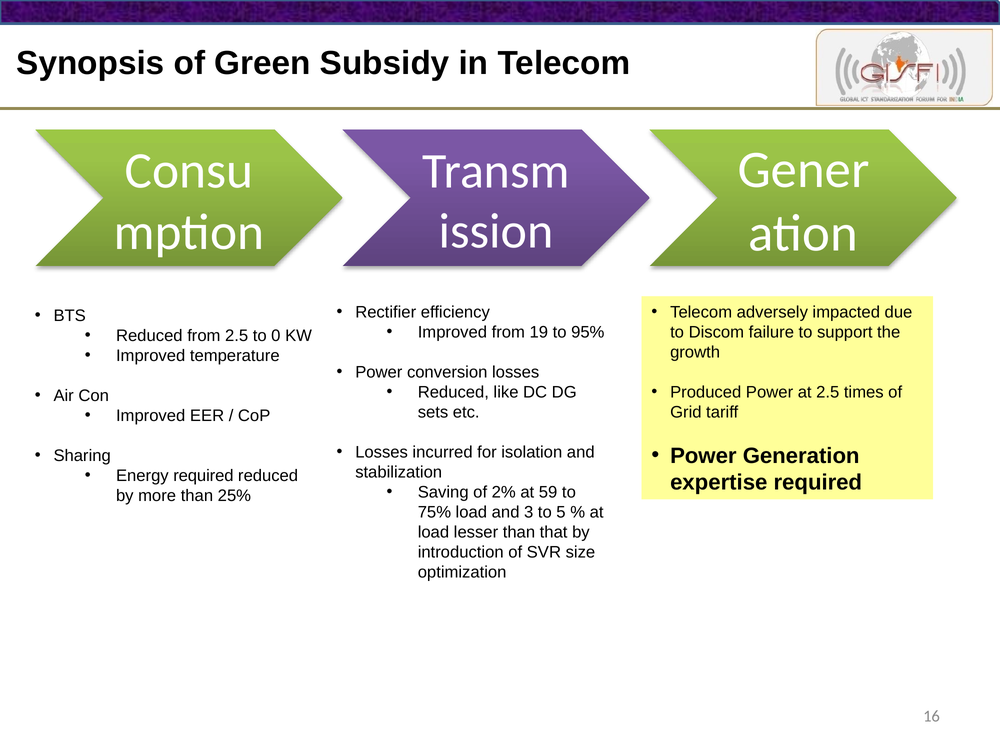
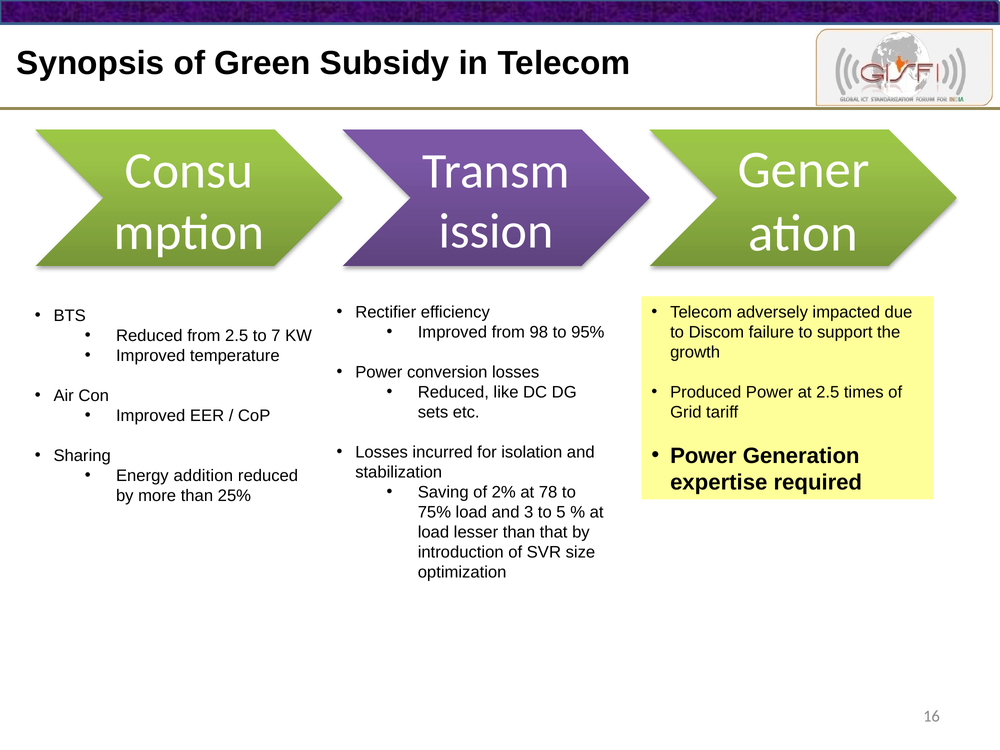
19: 19 -> 98
0: 0 -> 7
Energy required: required -> addition
59: 59 -> 78
